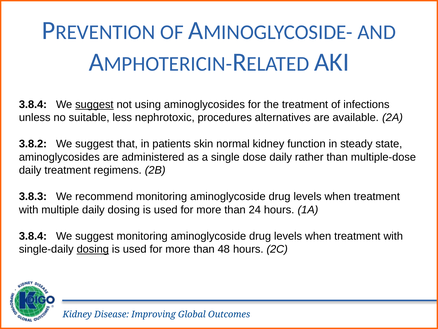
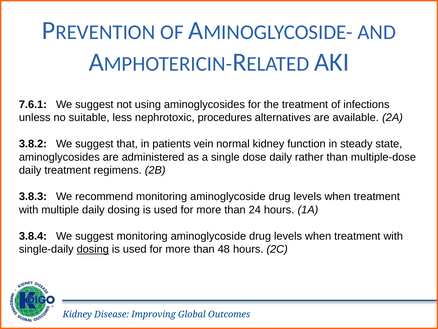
3.8.4 at (33, 104): 3.8.4 -> 7.6.1
suggest at (94, 104) underline: present -> none
skin: skin -> vein
